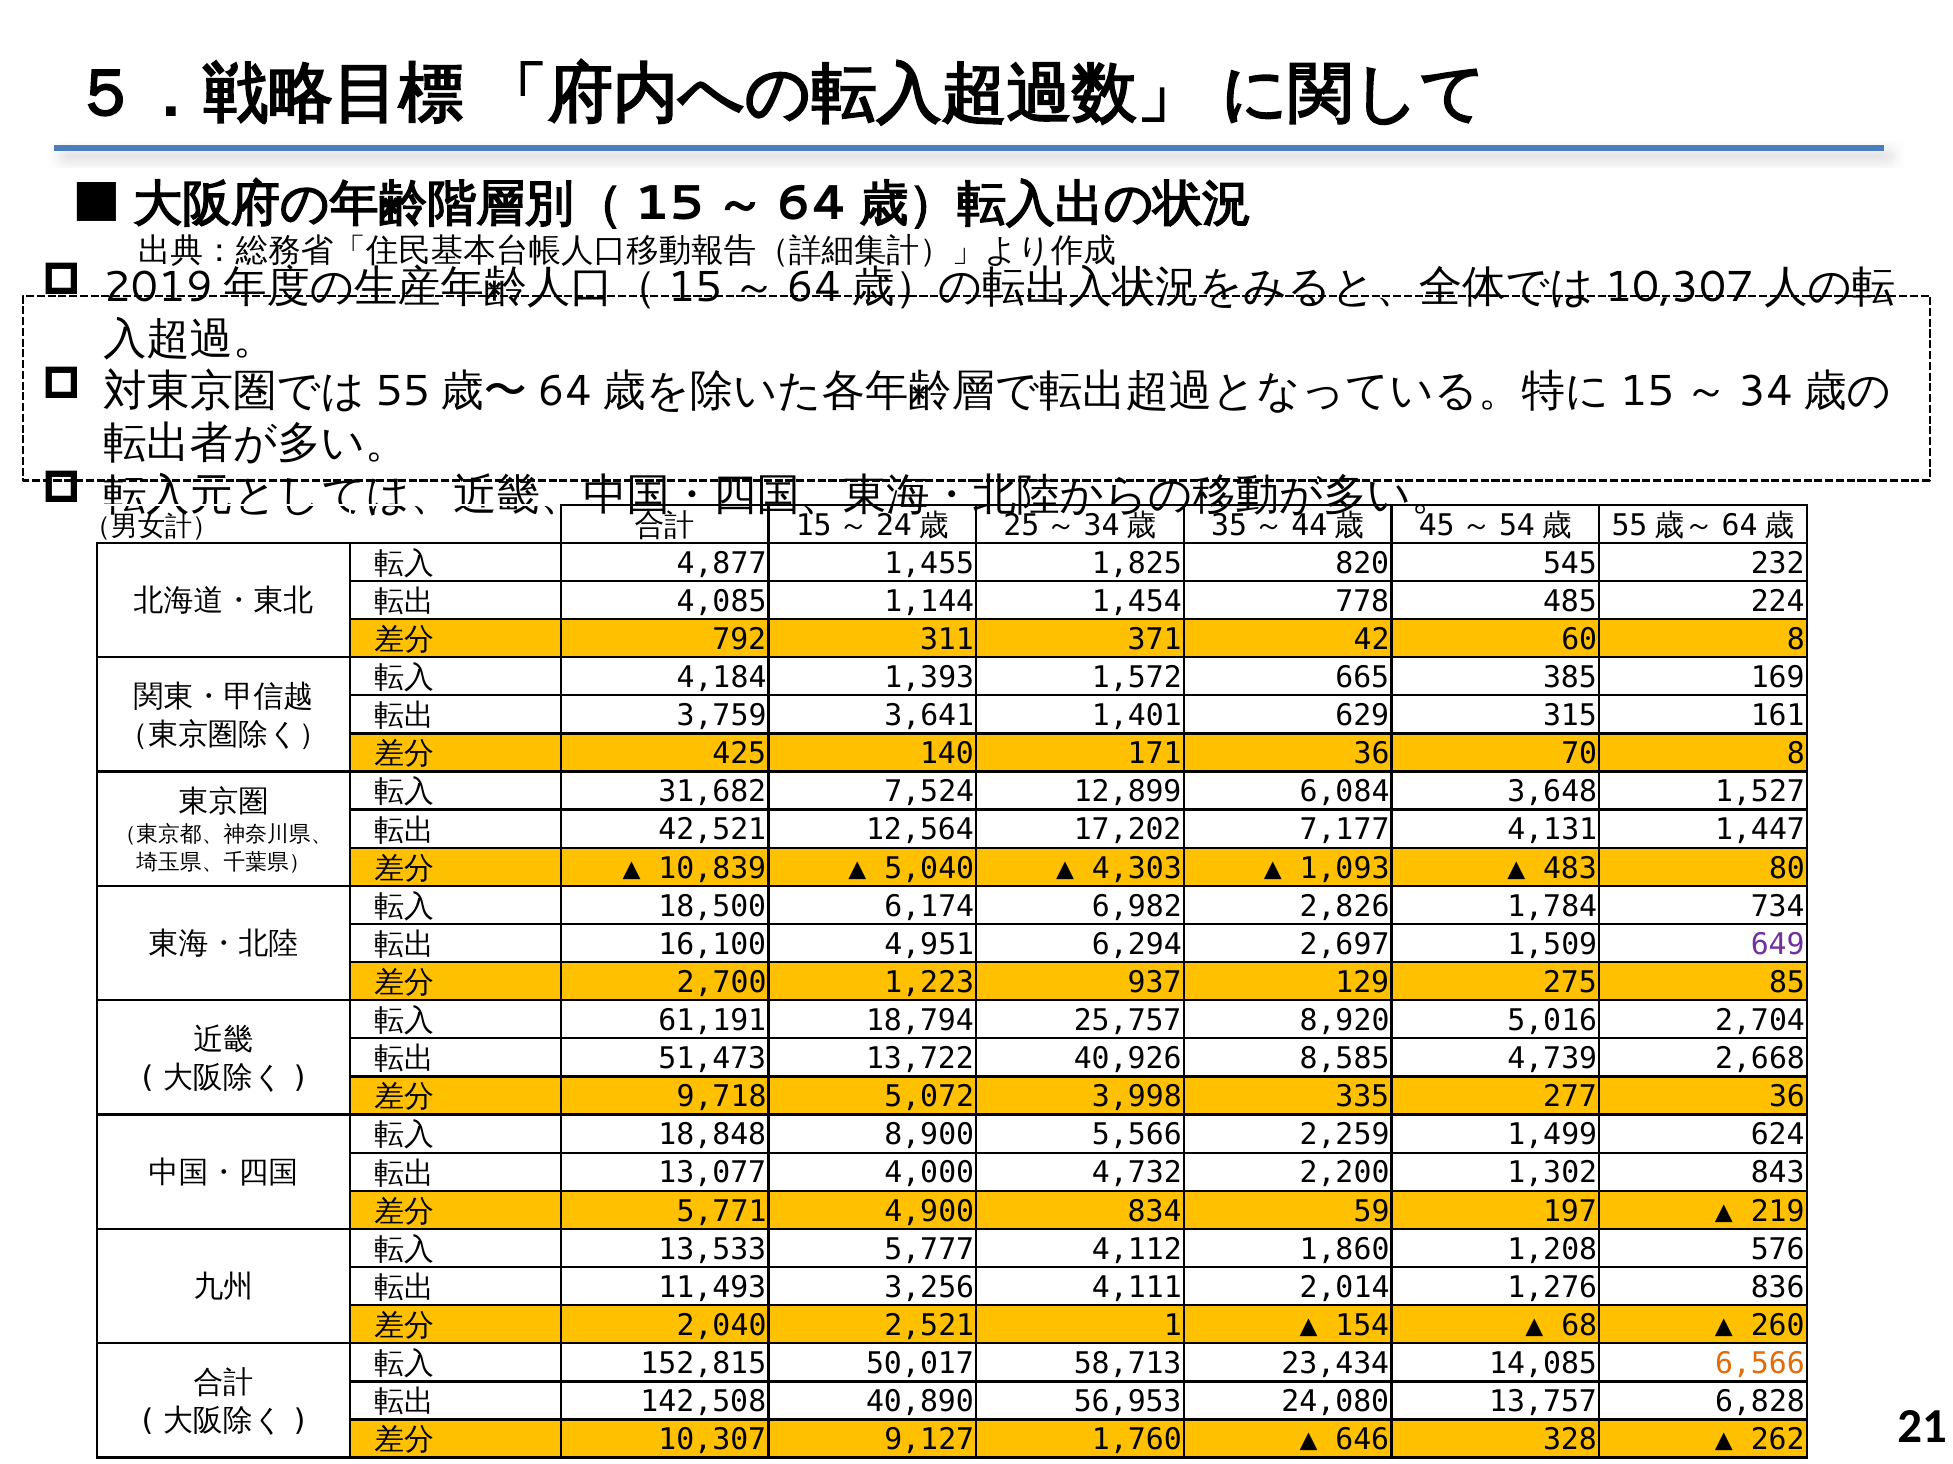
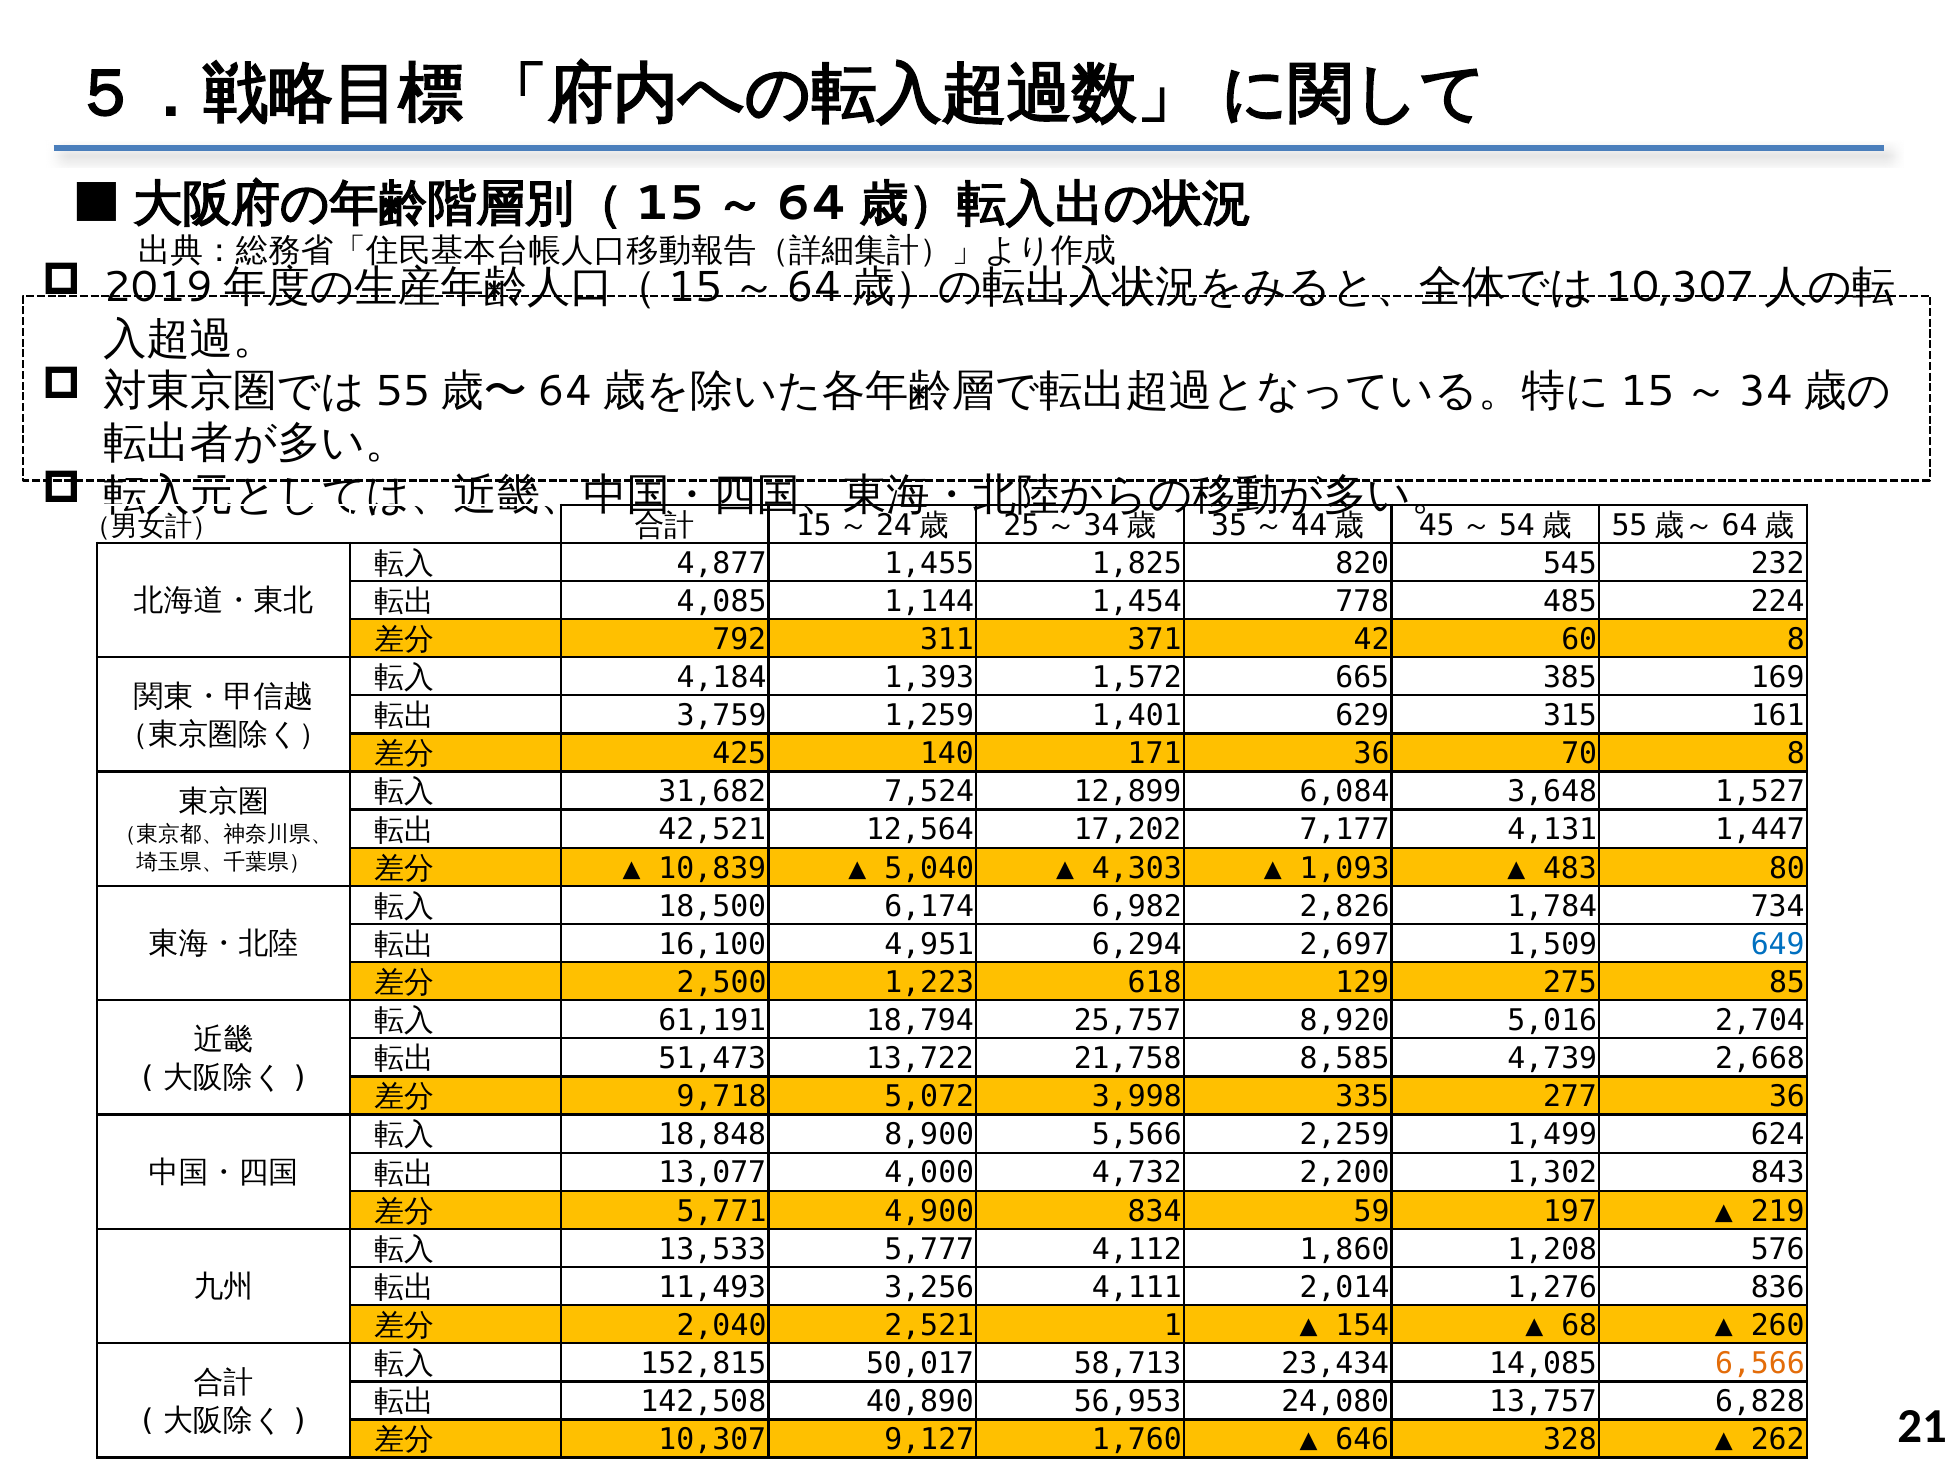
3,641: 3,641 -> 1,259
649 colour: purple -> blue
2,700: 2,700 -> 2,500
937: 937 -> 618
40,926: 40,926 -> 21,758
